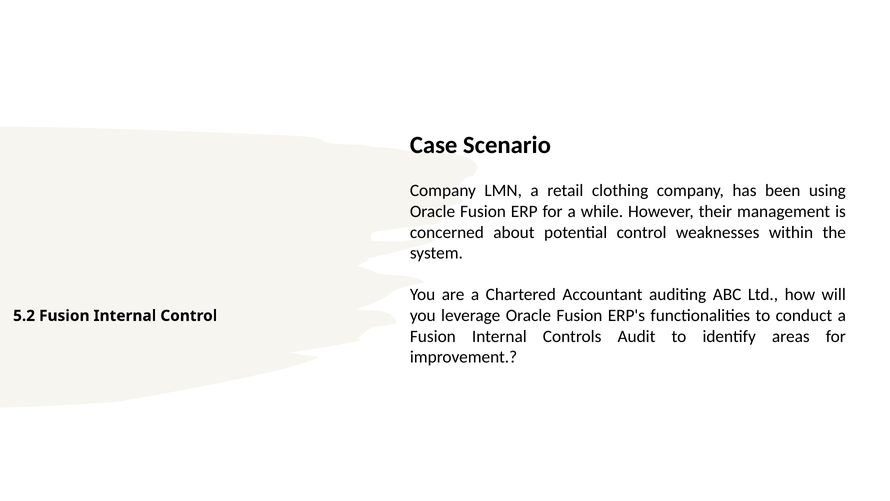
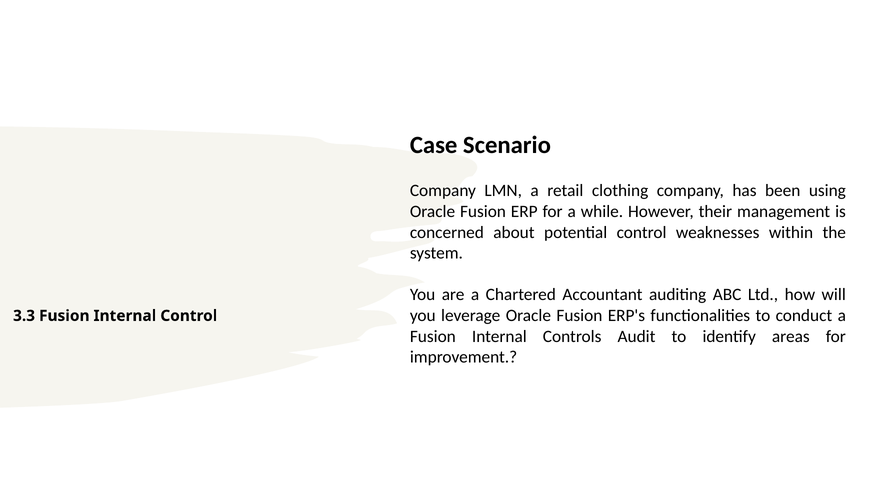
5.2: 5.2 -> 3.3
